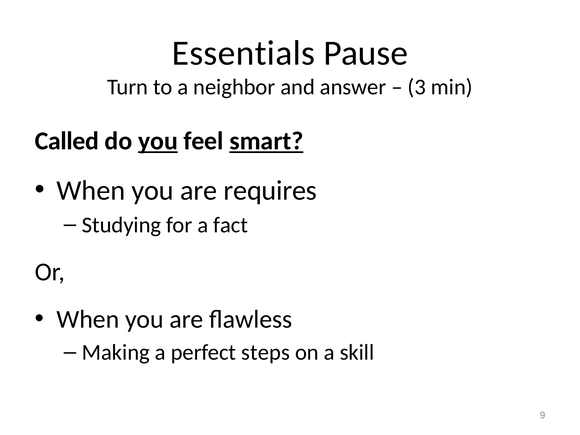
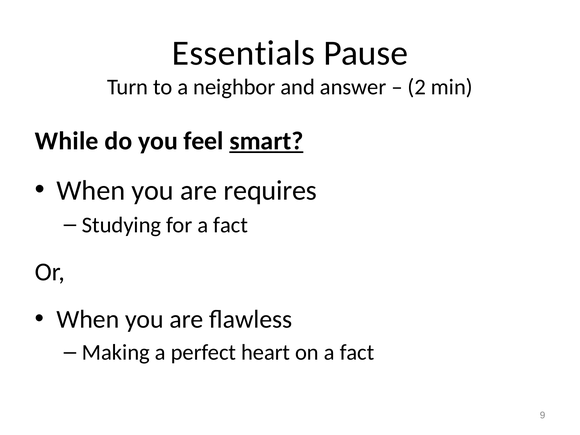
3: 3 -> 2
Called: Called -> While
you at (158, 141) underline: present -> none
steps: steps -> heart
on a skill: skill -> fact
